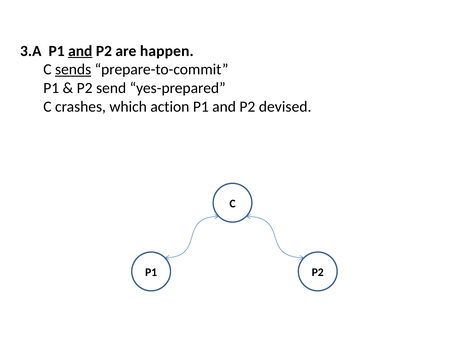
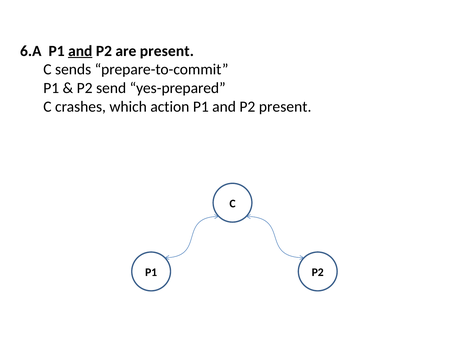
3.A: 3.A -> 6.A
are happen: happen -> present
sends underline: present -> none
P2 devised: devised -> present
